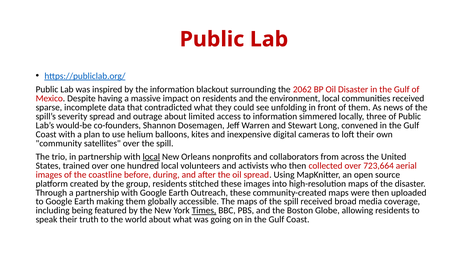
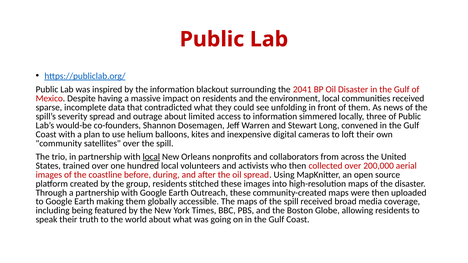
2062: 2062 -> 2041
723,664: 723,664 -> 200,000
Times underline: present -> none
